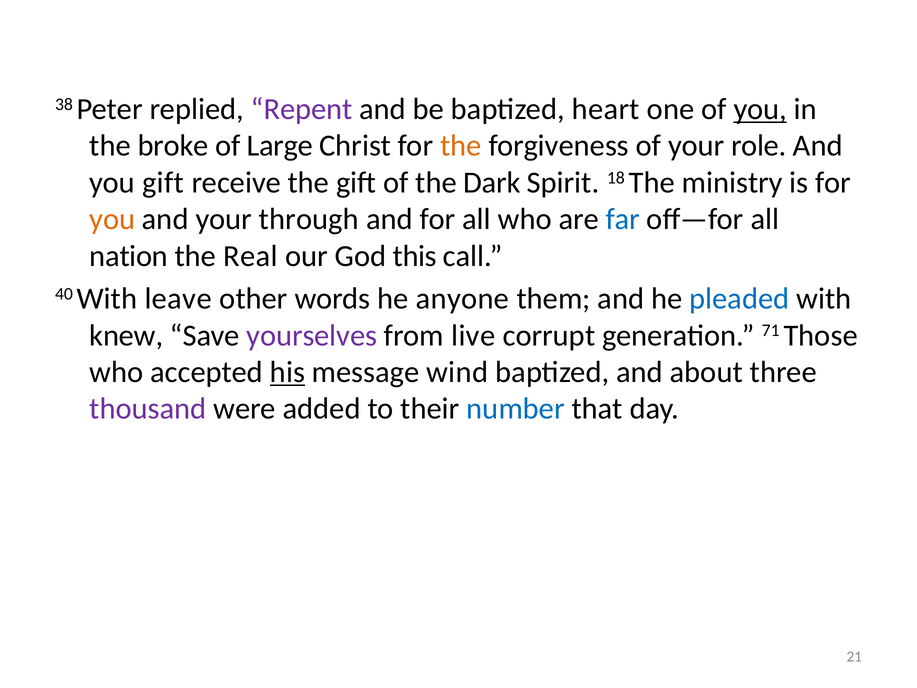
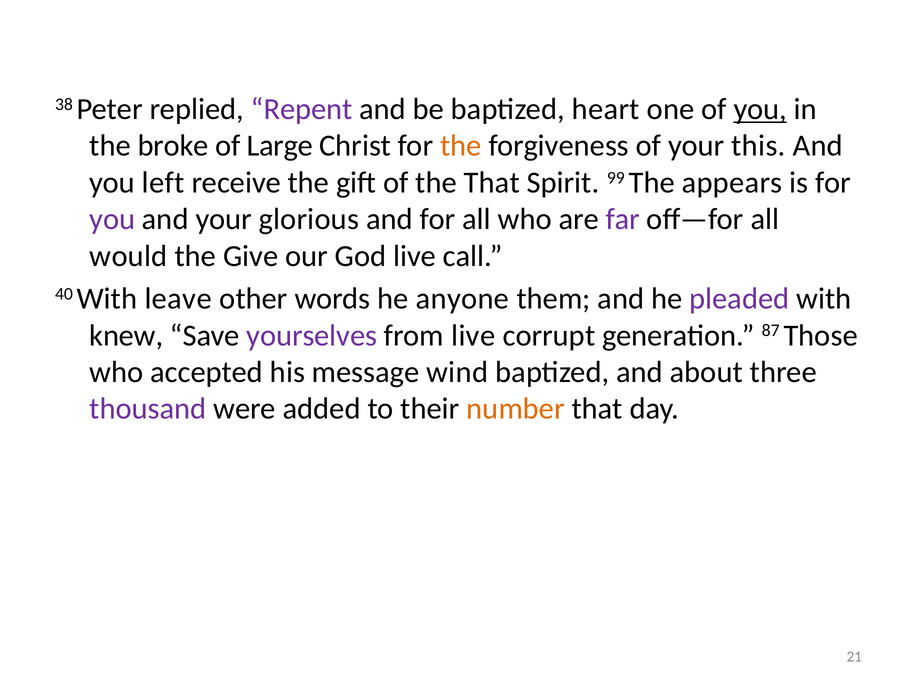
role: role -> this
you gift: gift -> left
the Dark: Dark -> That
18: 18 -> 99
ministry: ministry -> appears
you at (112, 219) colour: orange -> purple
through: through -> glorious
far colour: blue -> purple
nation: nation -> would
Real: Real -> Give
God this: this -> live
pleaded colour: blue -> purple
71: 71 -> 87
his underline: present -> none
number colour: blue -> orange
